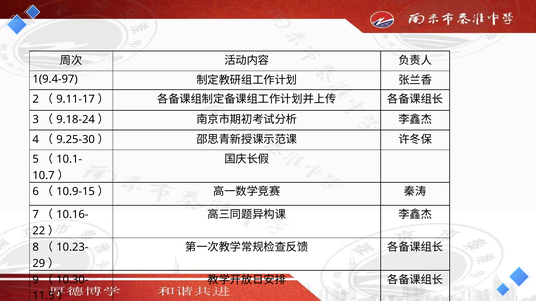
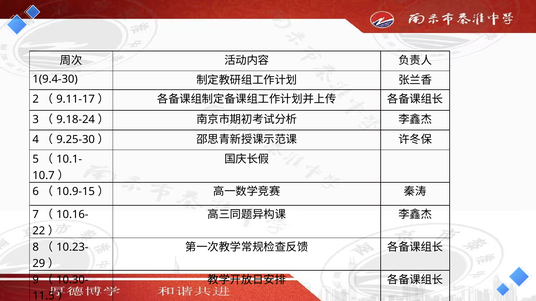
1(9.4-97: 1(9.4-97 -> 1(9.4-30
